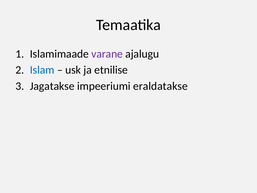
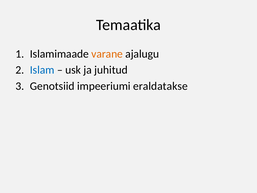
varane colour: purple -> orange
etnilise: etnilise -> juhitud
Jagatakse: Jagatakse -> Genotsiid
